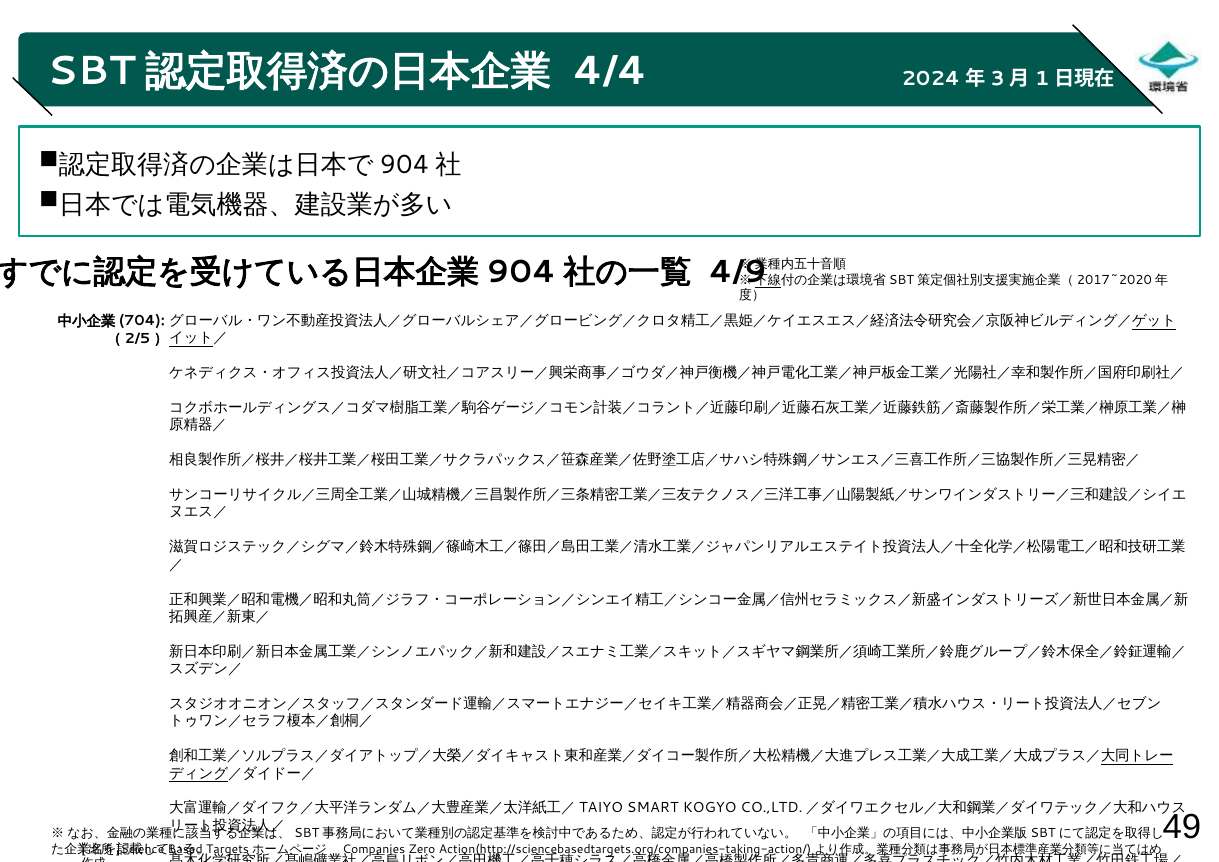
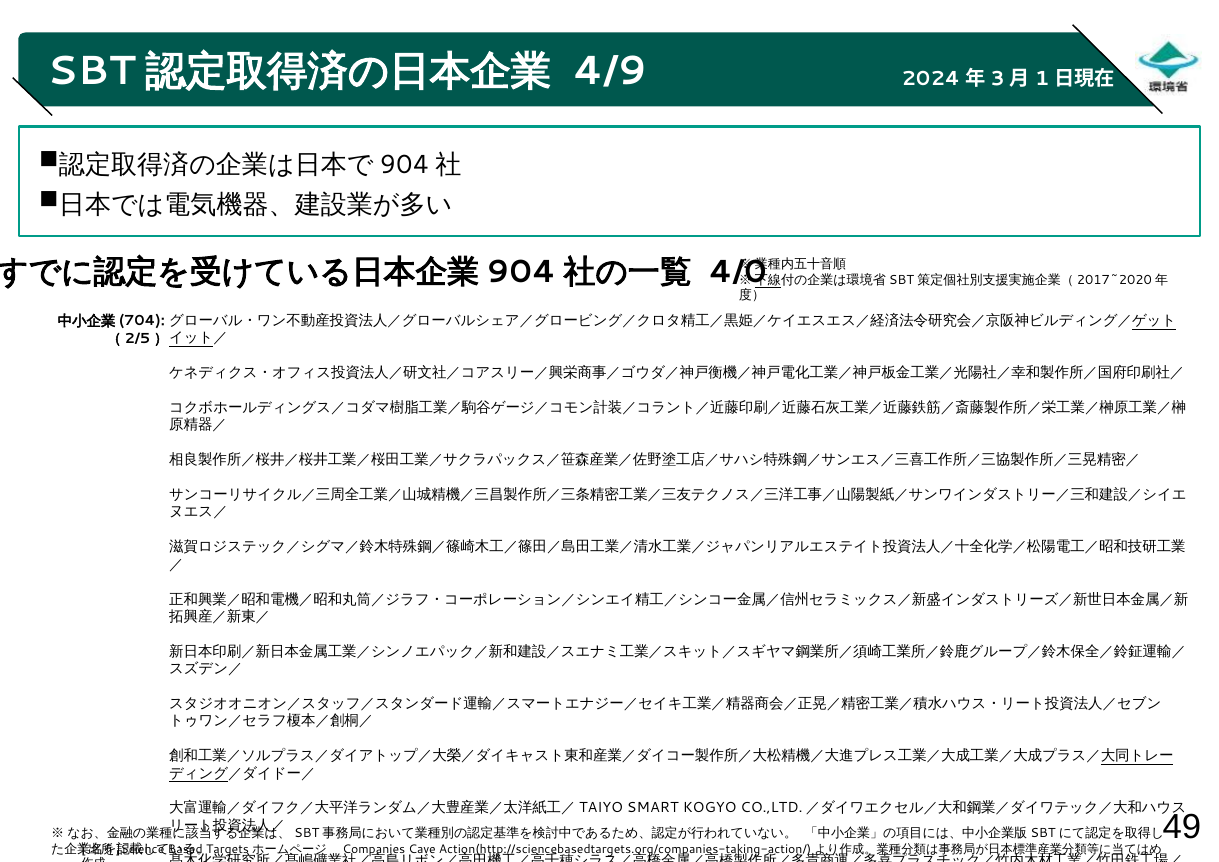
4/4: 4/4 -> 4/9
4/9: 4/9 -> 4/0
Zero: Zero -> Cave
